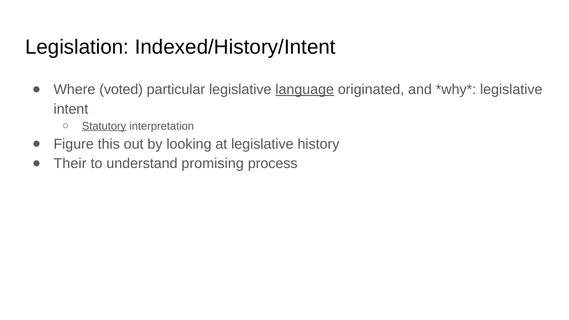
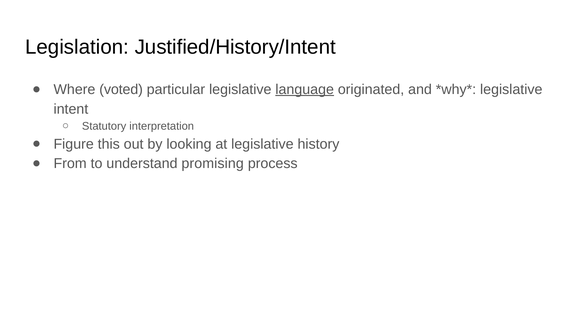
Indexed/History/Intent: Indexed/History/Intent -> Justified/History/Intent
Statutory underline: present -> none
Their: Their -> From
